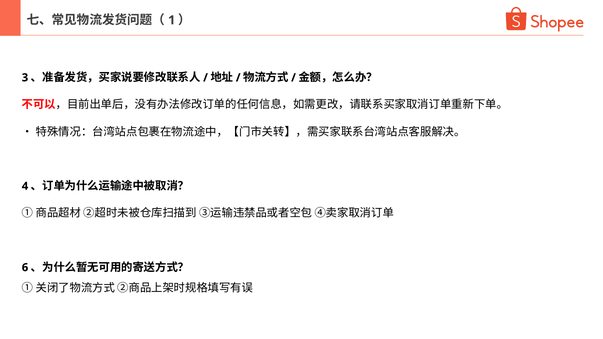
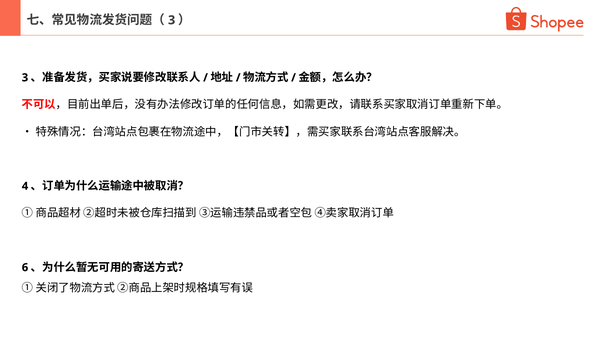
1 at (172, 20): 1 -> 3
